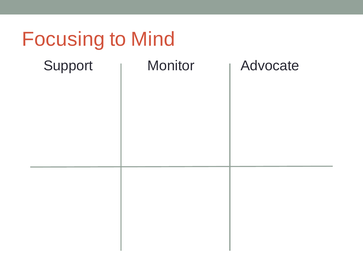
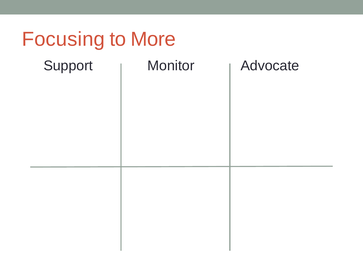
Mind: Mind -> More
